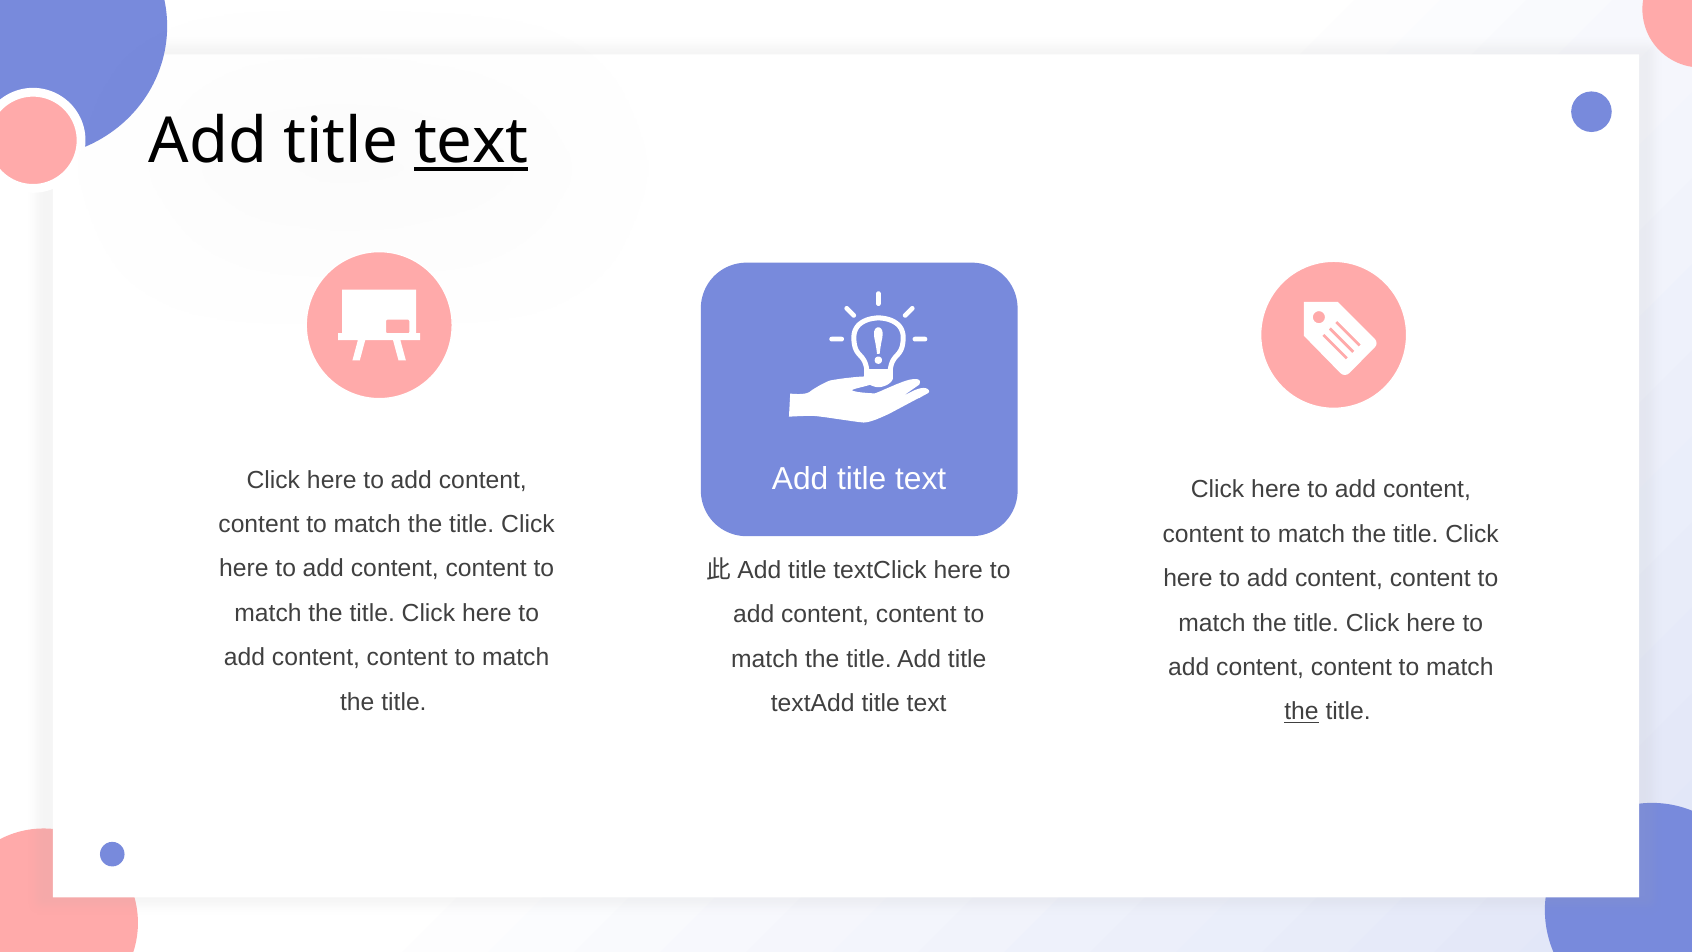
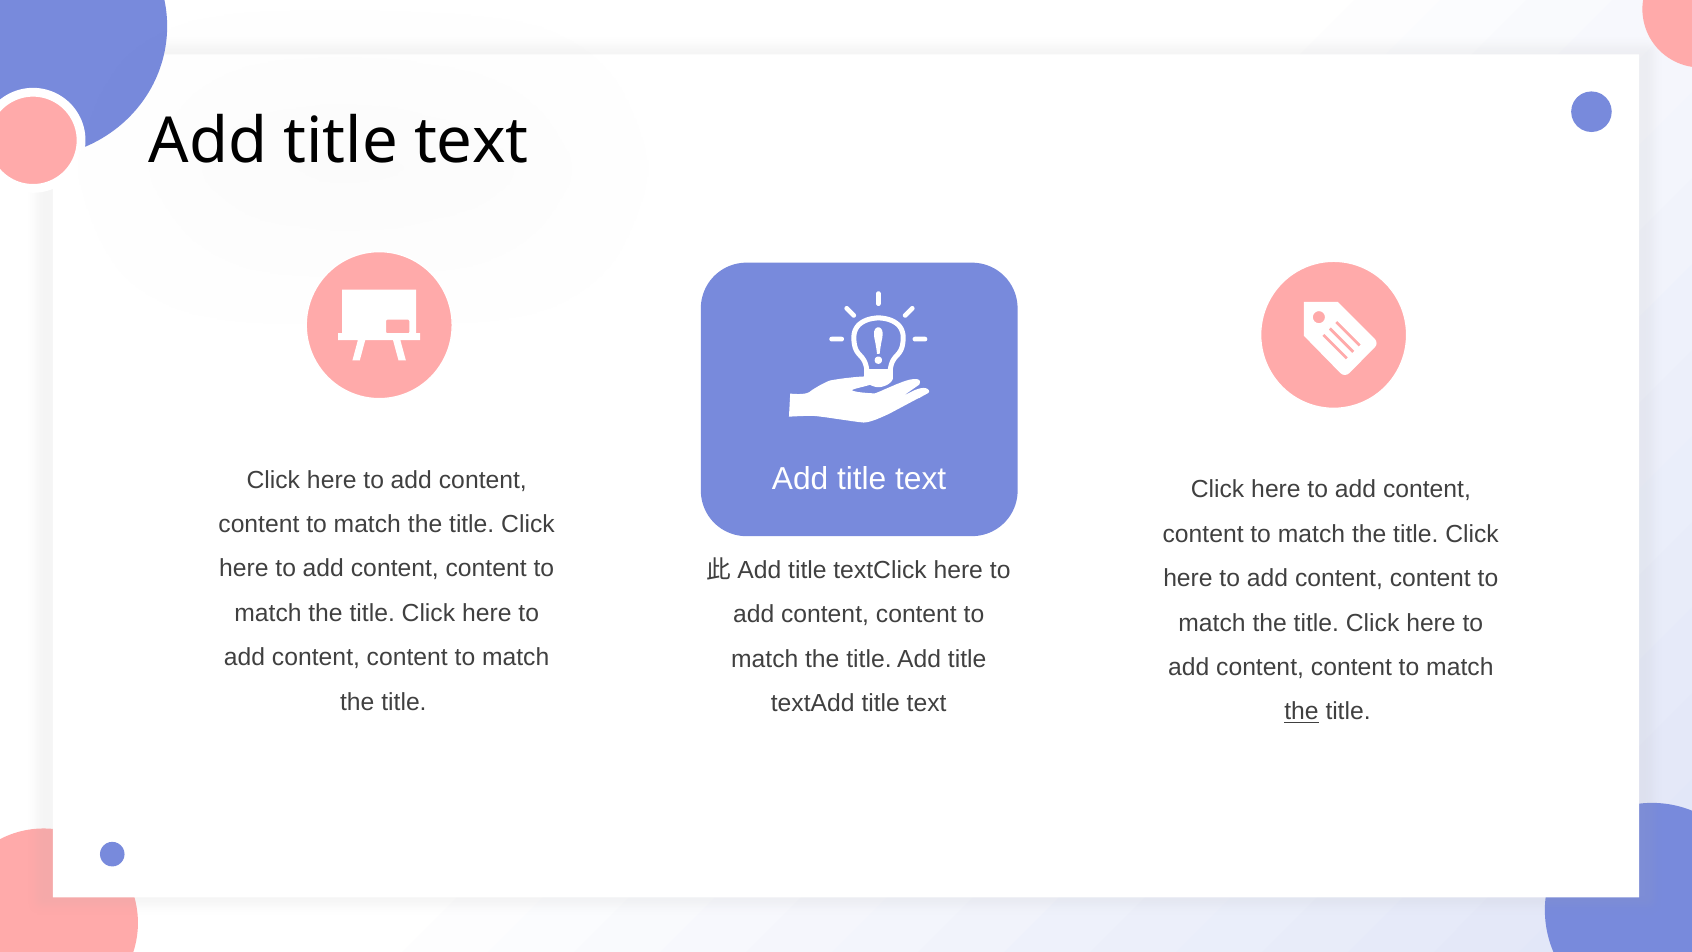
text at (471, 142) underline: present -> none
